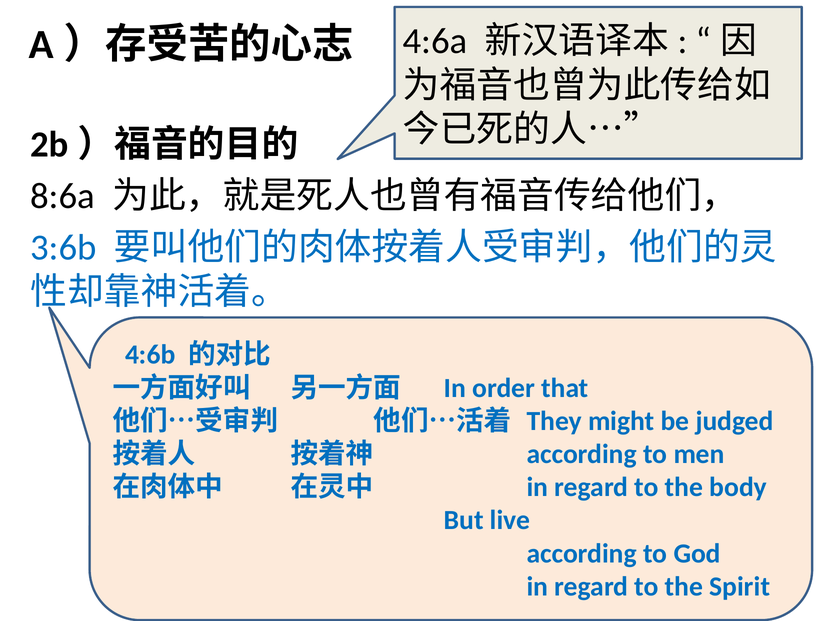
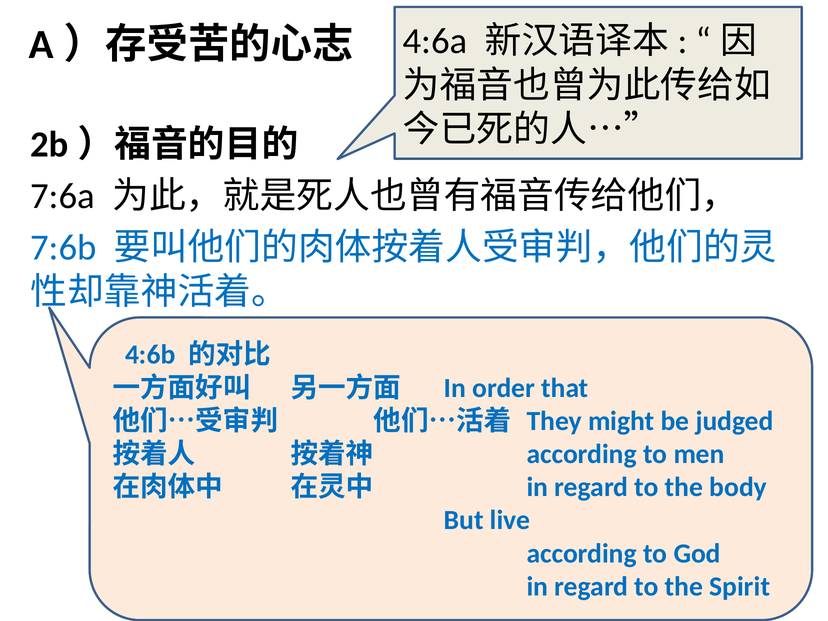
8:6a: 8:6a -> 7:6a
3:6b: 3:6b -> 7:6b
